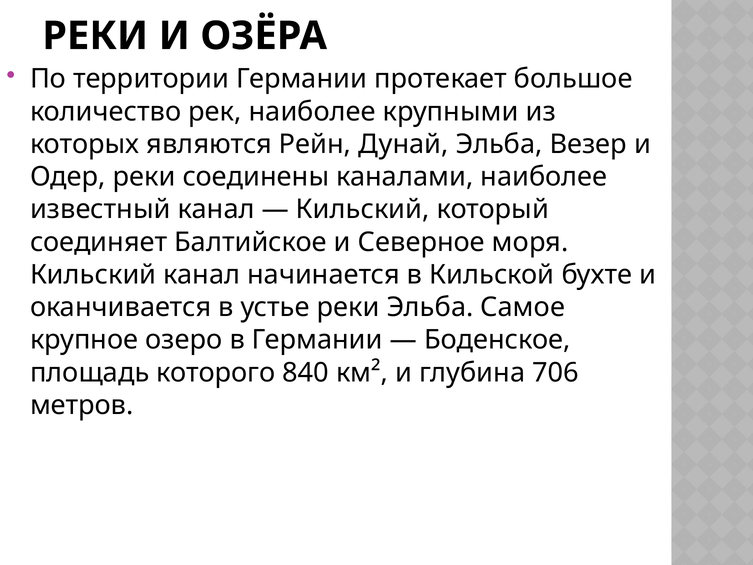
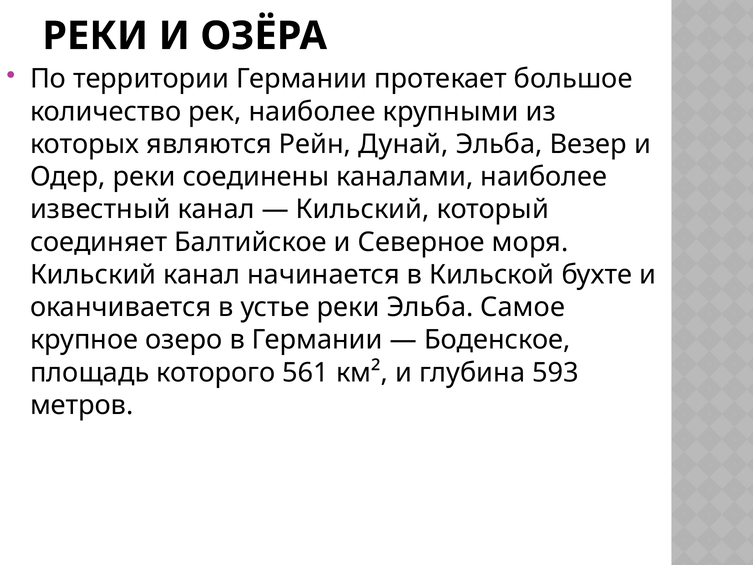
840: 840 -> 561
706: 706 -> 593
